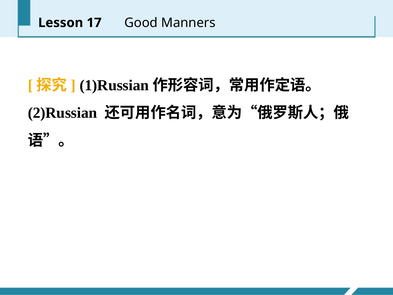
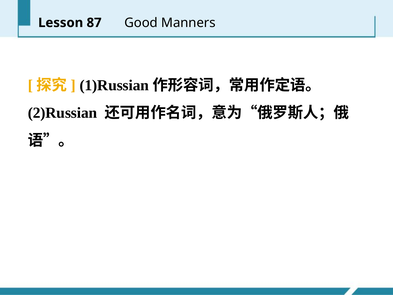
17: 17 -> 87
